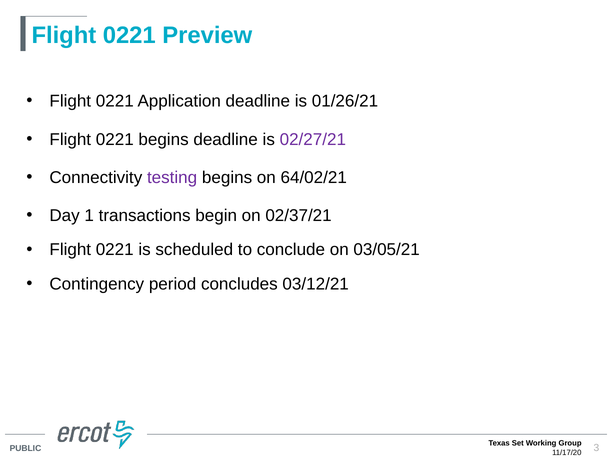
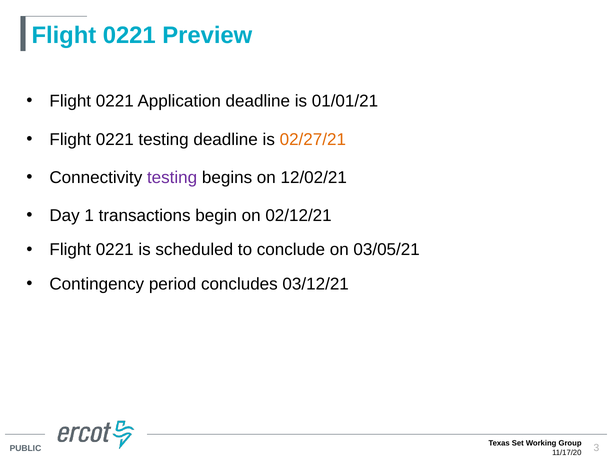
01/26/21: 01/26/21 -> 01/01/21
0221 begins: begins -> testing
02/27/21 colour: purple -> orange
64/02/21: 64/02/21 -> 12/02/21
02/37/21: 02/37/21 -> 02/12/21
